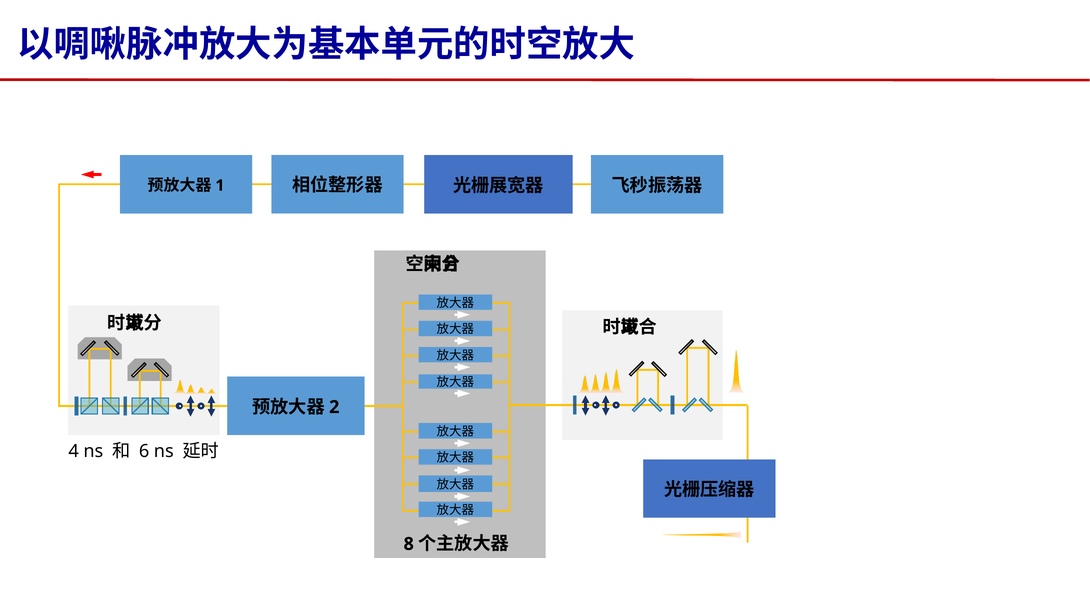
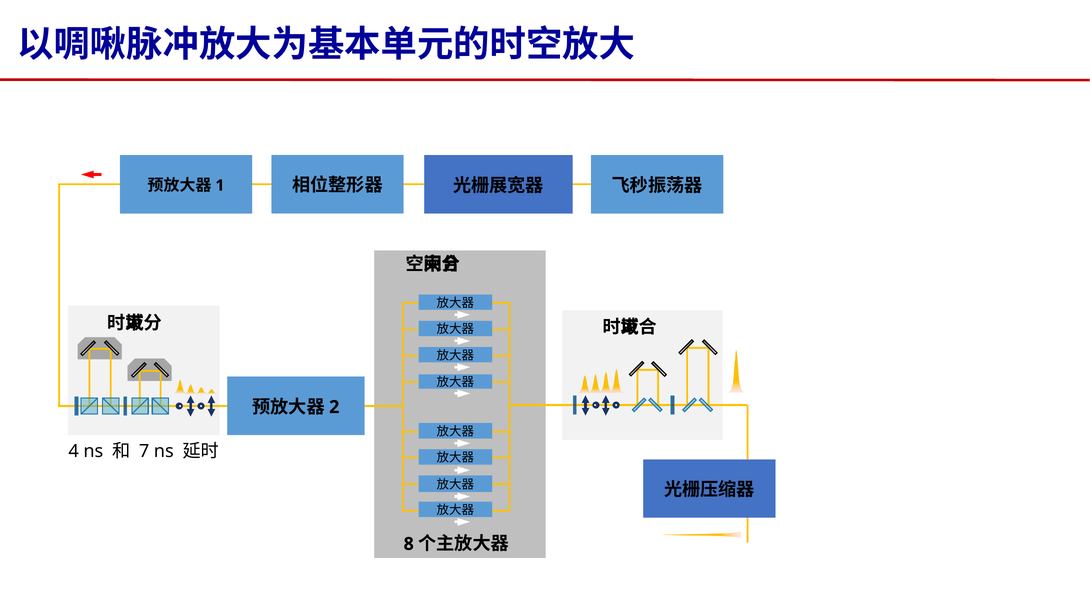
6: 6 -> 7
